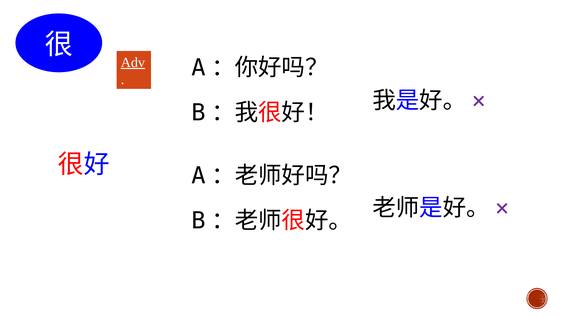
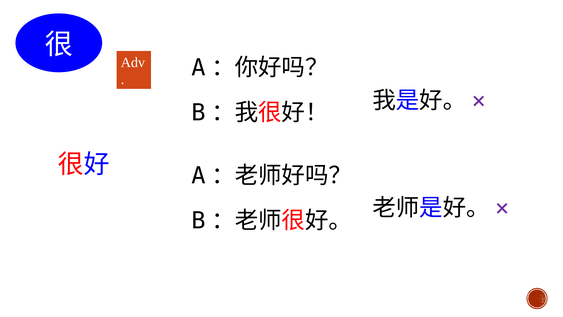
Adv underline: present -> none
